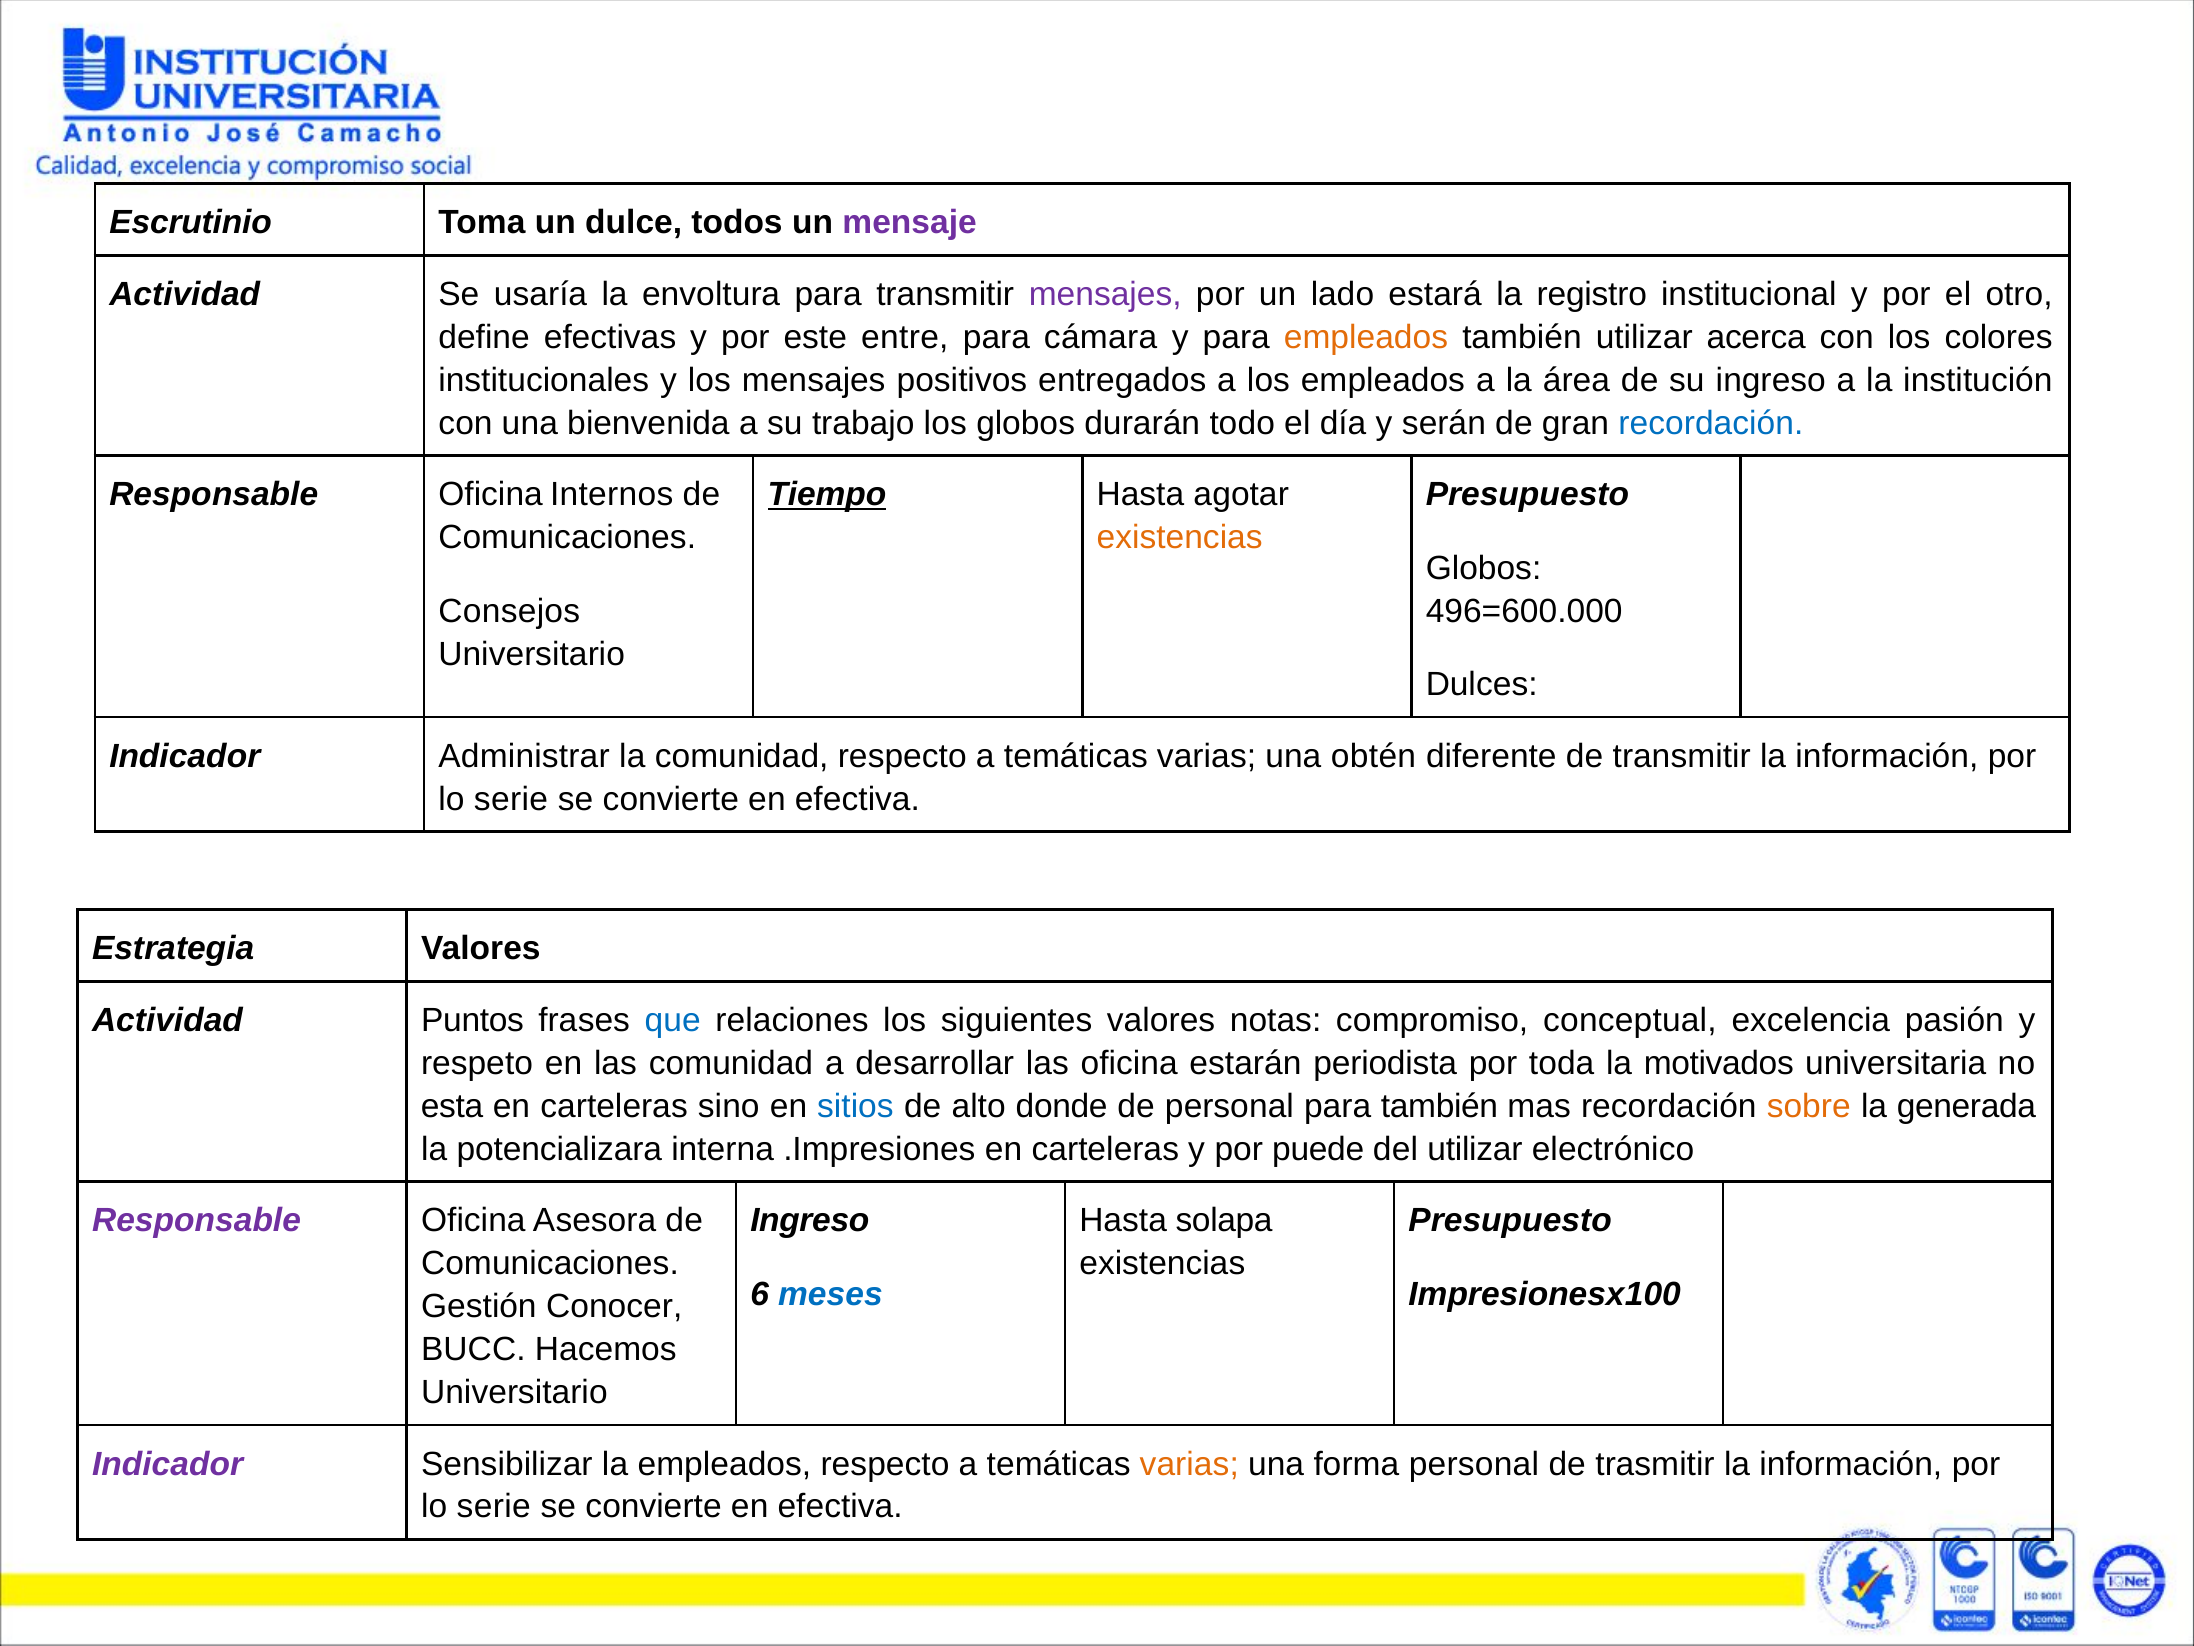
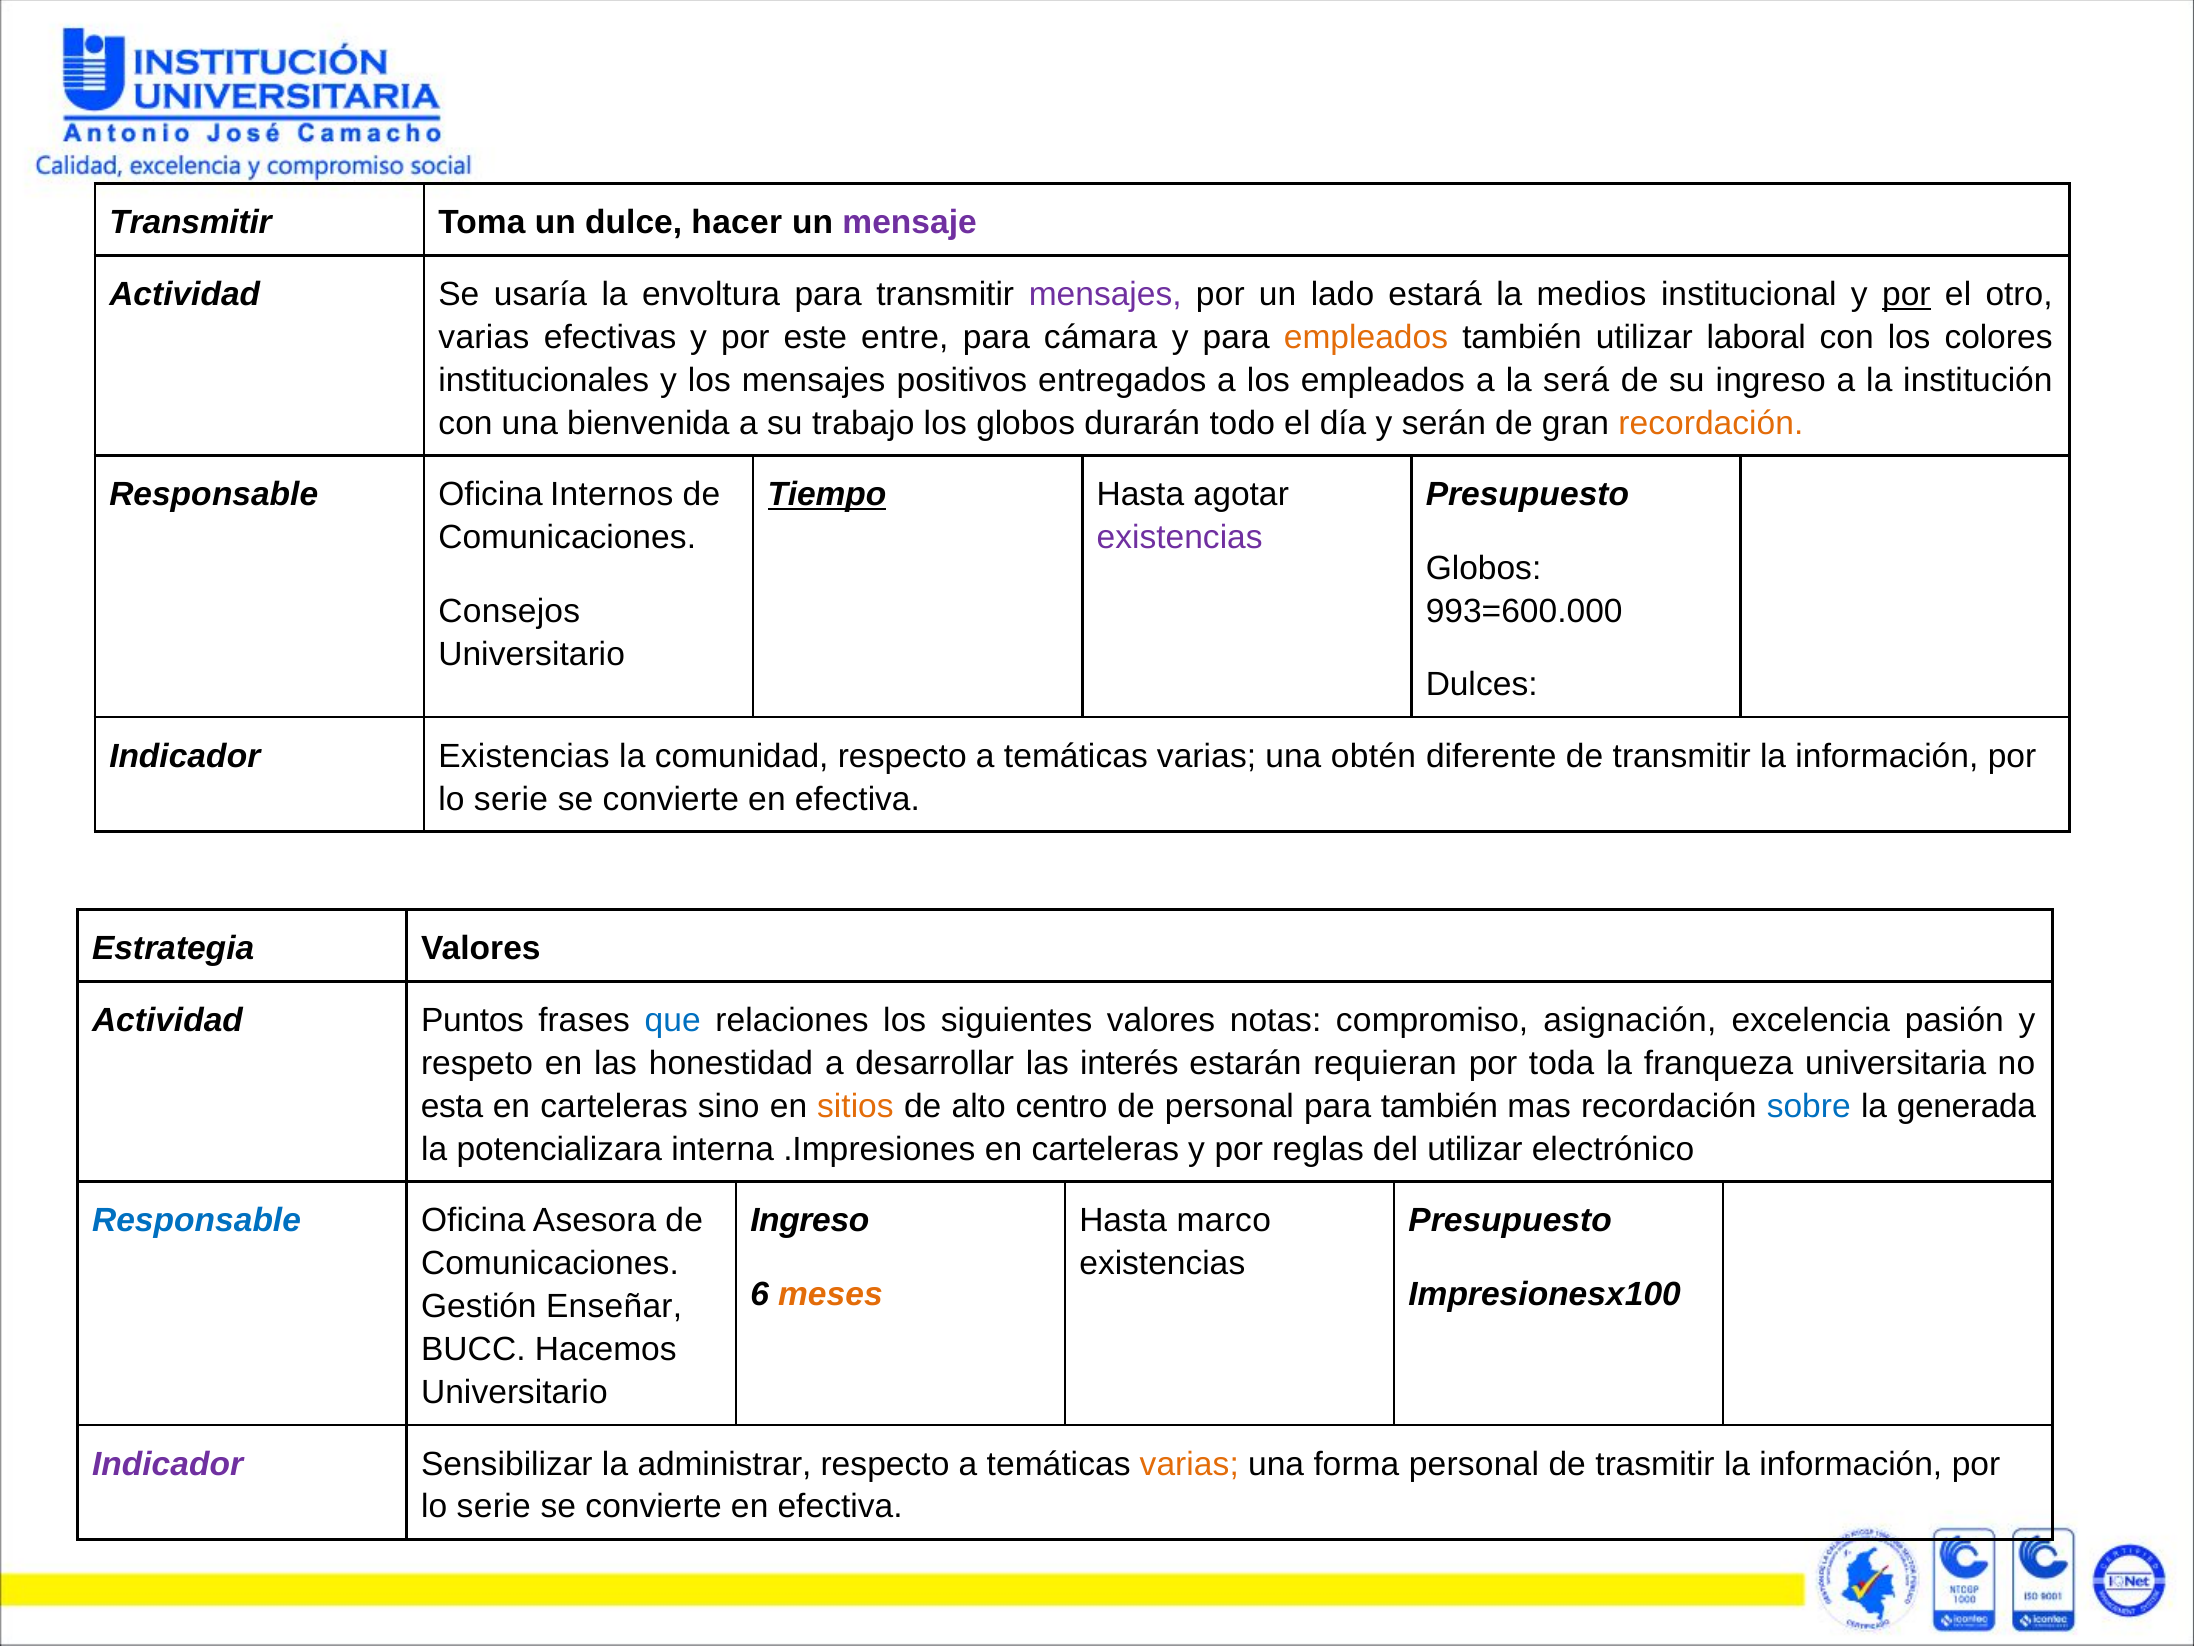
Escrutinio at (191, 223): Escrutinio -> Transmitir
todos: todos -> hacer
registro: registro -> medios
por at (1906, 294) underline: none -> present
define at (484, 337): define -> varias
acerca: acerca -> laboral
área: área -> será
recordación at (1711, 423) colour: blue -> orange
existencias at (1180, 538) colour: orange -> purple
496=600.000: 496=600.000 -> 993=600.000
Indicador Administrar: Administrar -> Existencias
conceptual: conceptual -> asignación
las comunidad: comunidad -> honestidad
las oficina: oficina -> interés
periodista: periodista -> requieran
motivados: motivados -> franqueza
sitios colour: blue -> orange
donde: donde -> centro
sobre colour: orange -> blue
puede: puede -> reglas
Responsable at (197, 1220) colour: purple -> blue
solapa: solapa -> marco
meses colour: blue -> orange
Conocer: Conocer -> Enseñar
la empleados: empleados -> administrar
